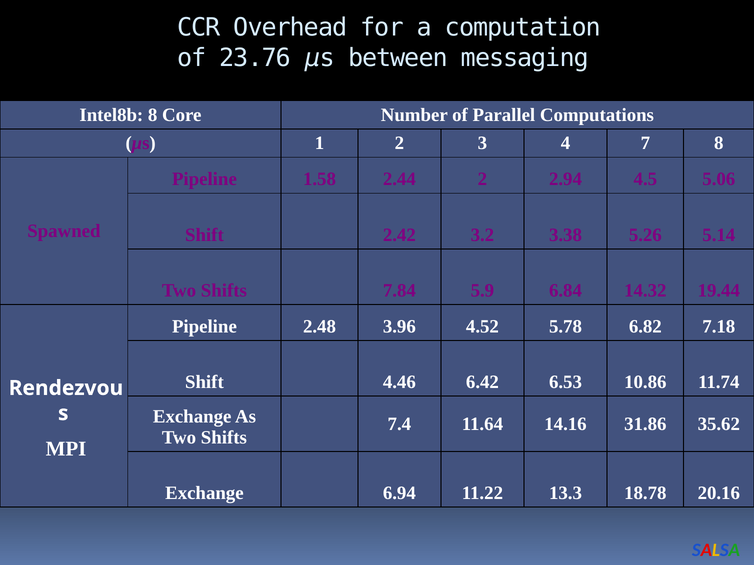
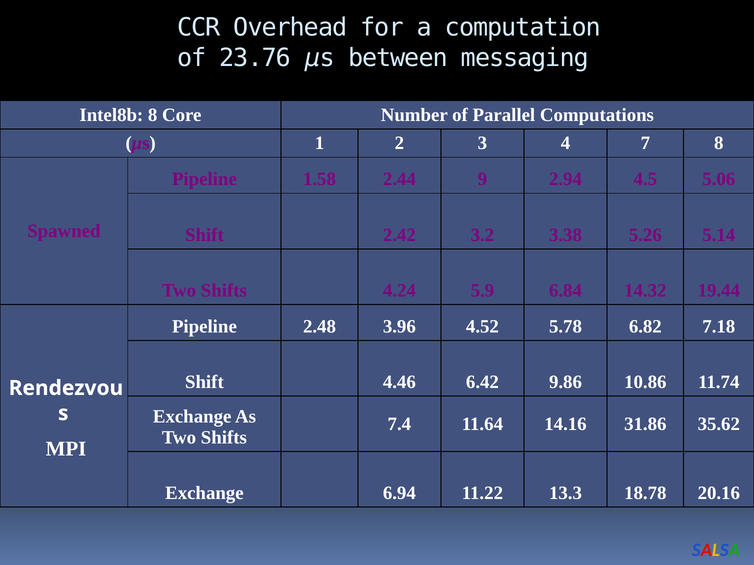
2.44 2: 2 -> 9
7.84: 7.84 -> 4.24
6.53: 6.53 -> 9.86
